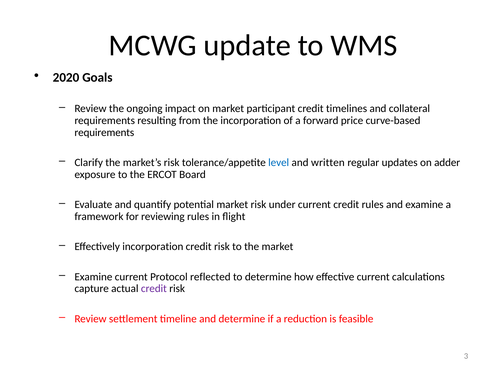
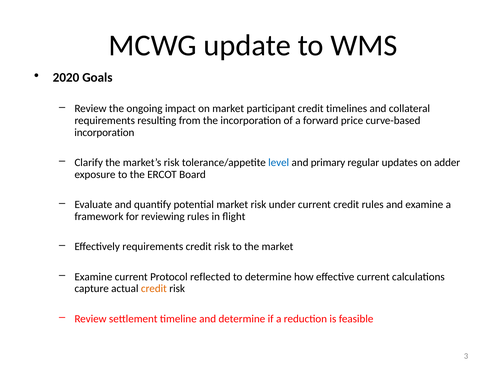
requirements at (104, 133): requirements -> incorporation
written: written -> primary
Effectively incorporation: incorporation -> requirements
credit at (154, 289) colour: purple -> orange
